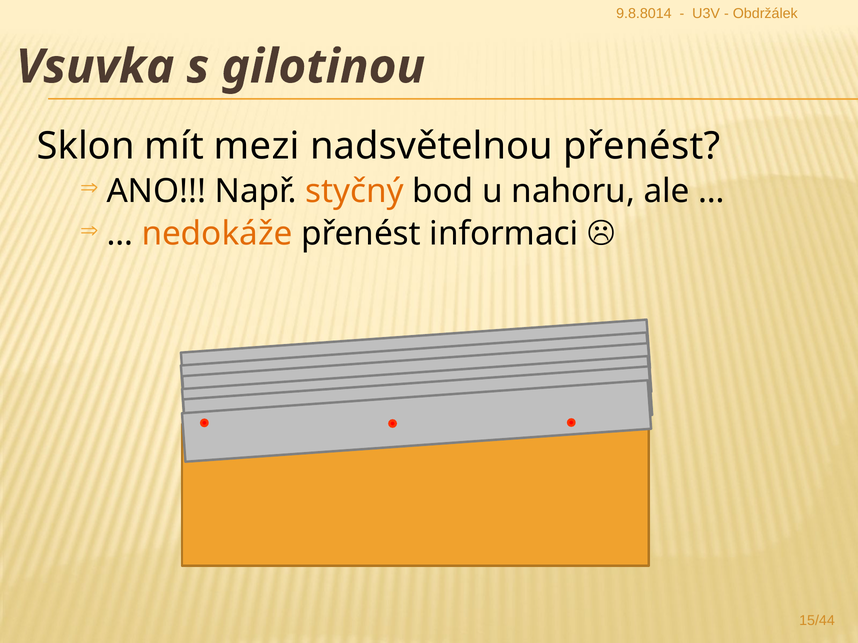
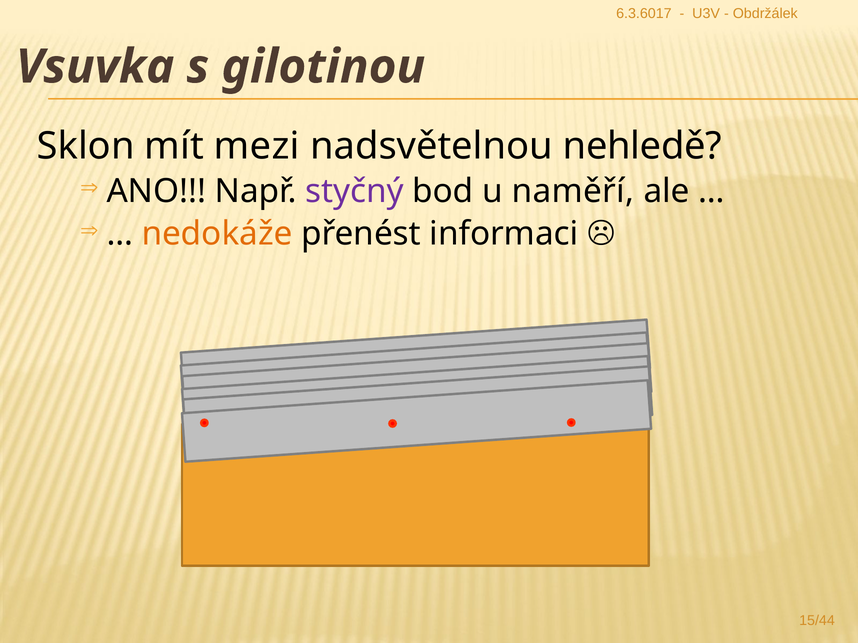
9.8.8014: 9.8.8014 -> 6.3.6017
nadsvětelnou přenést: přenést -> nehledě
styčný colour: orange -> purple
nahoru: nahoru -> naměří
